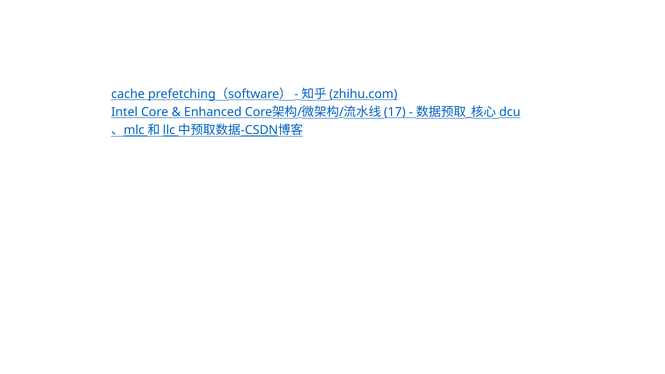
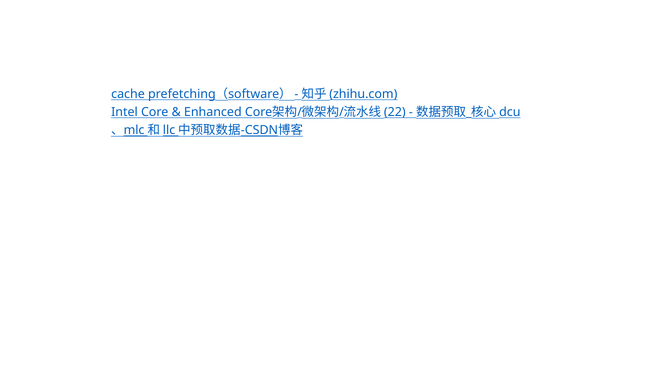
17: 17 -> 22
